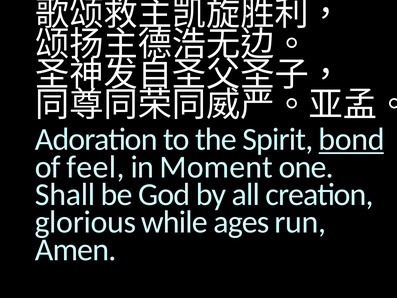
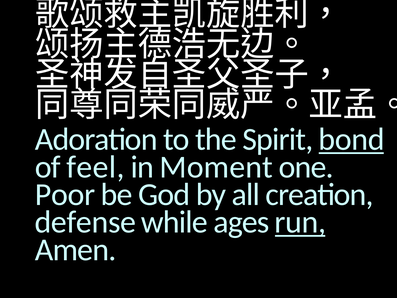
Shall: Shall -> Poor
glorious: glorious -> defense
run underline: none -> present
